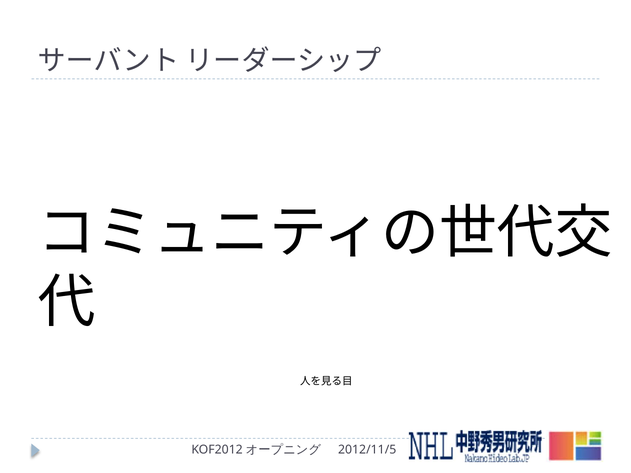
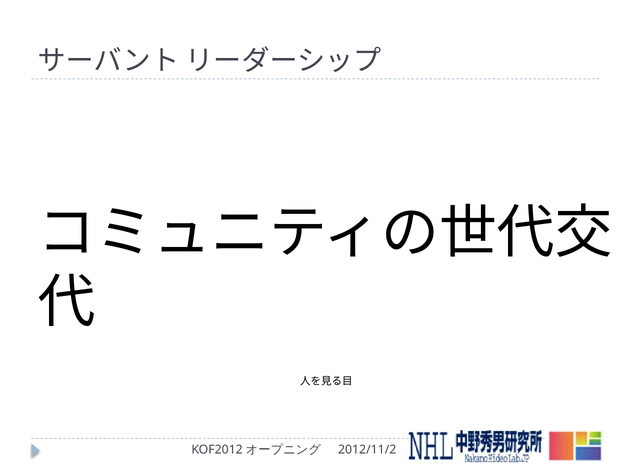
2012/11/5: 2012/11/5 -> 2012/11/2
